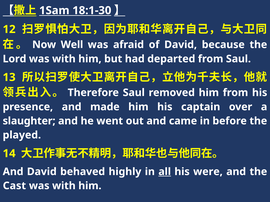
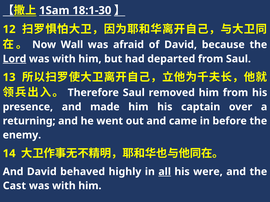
Well: Well -> Wall
Lord underline: none -> present
slaughter: slaughter -> returning
played: played -> enemy
